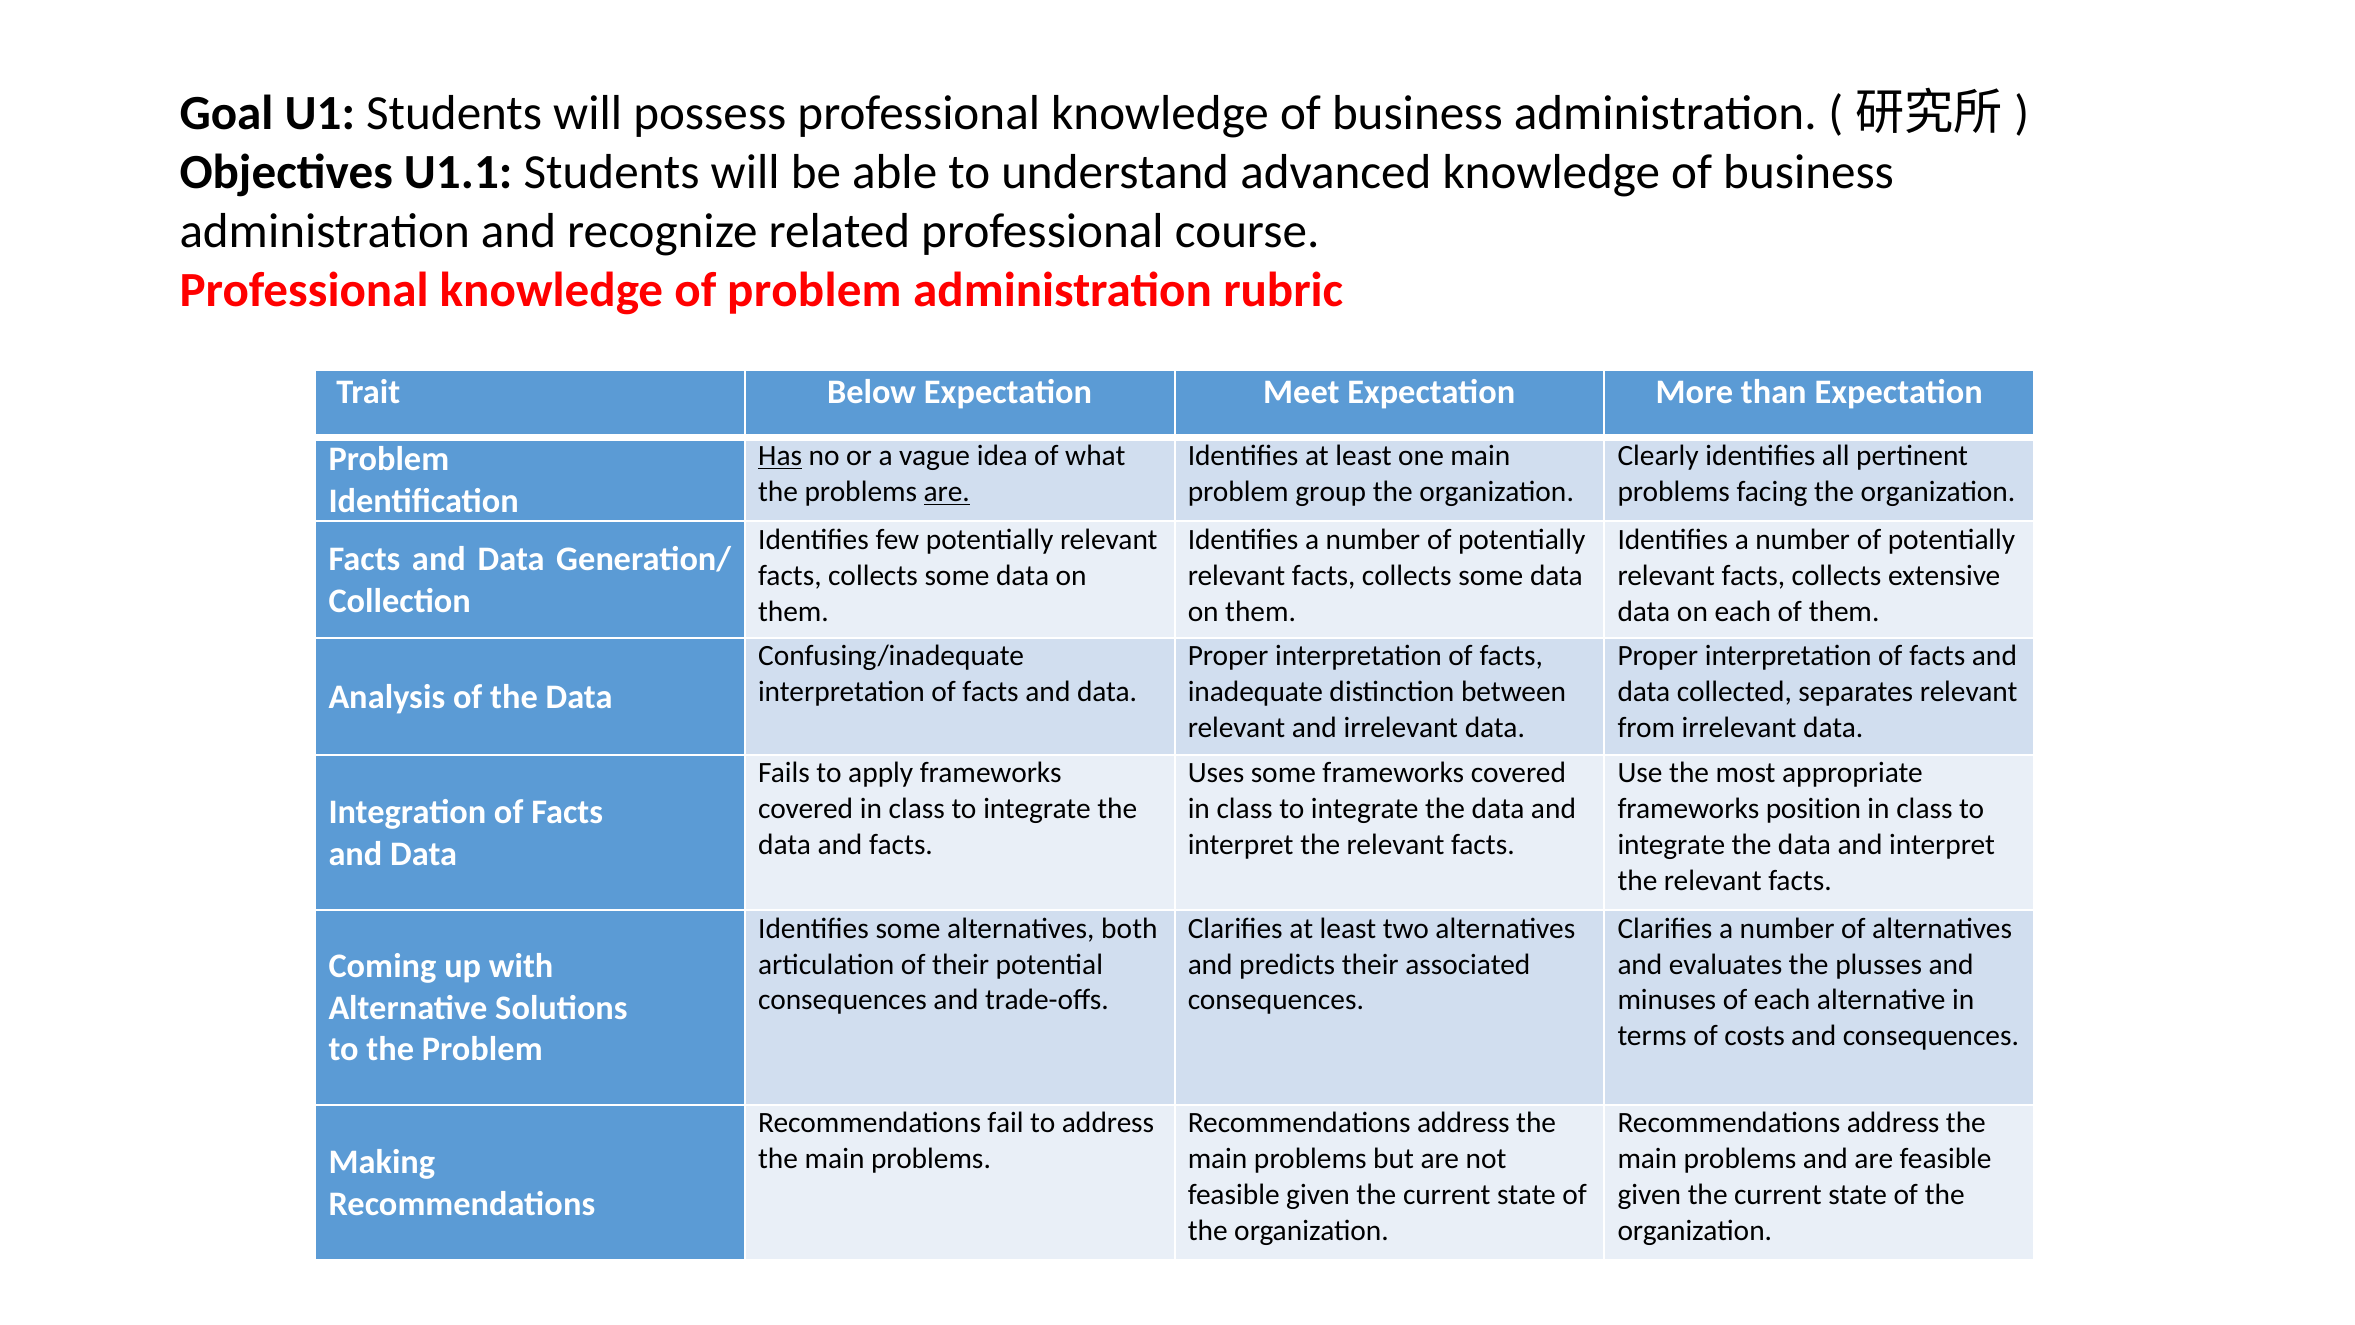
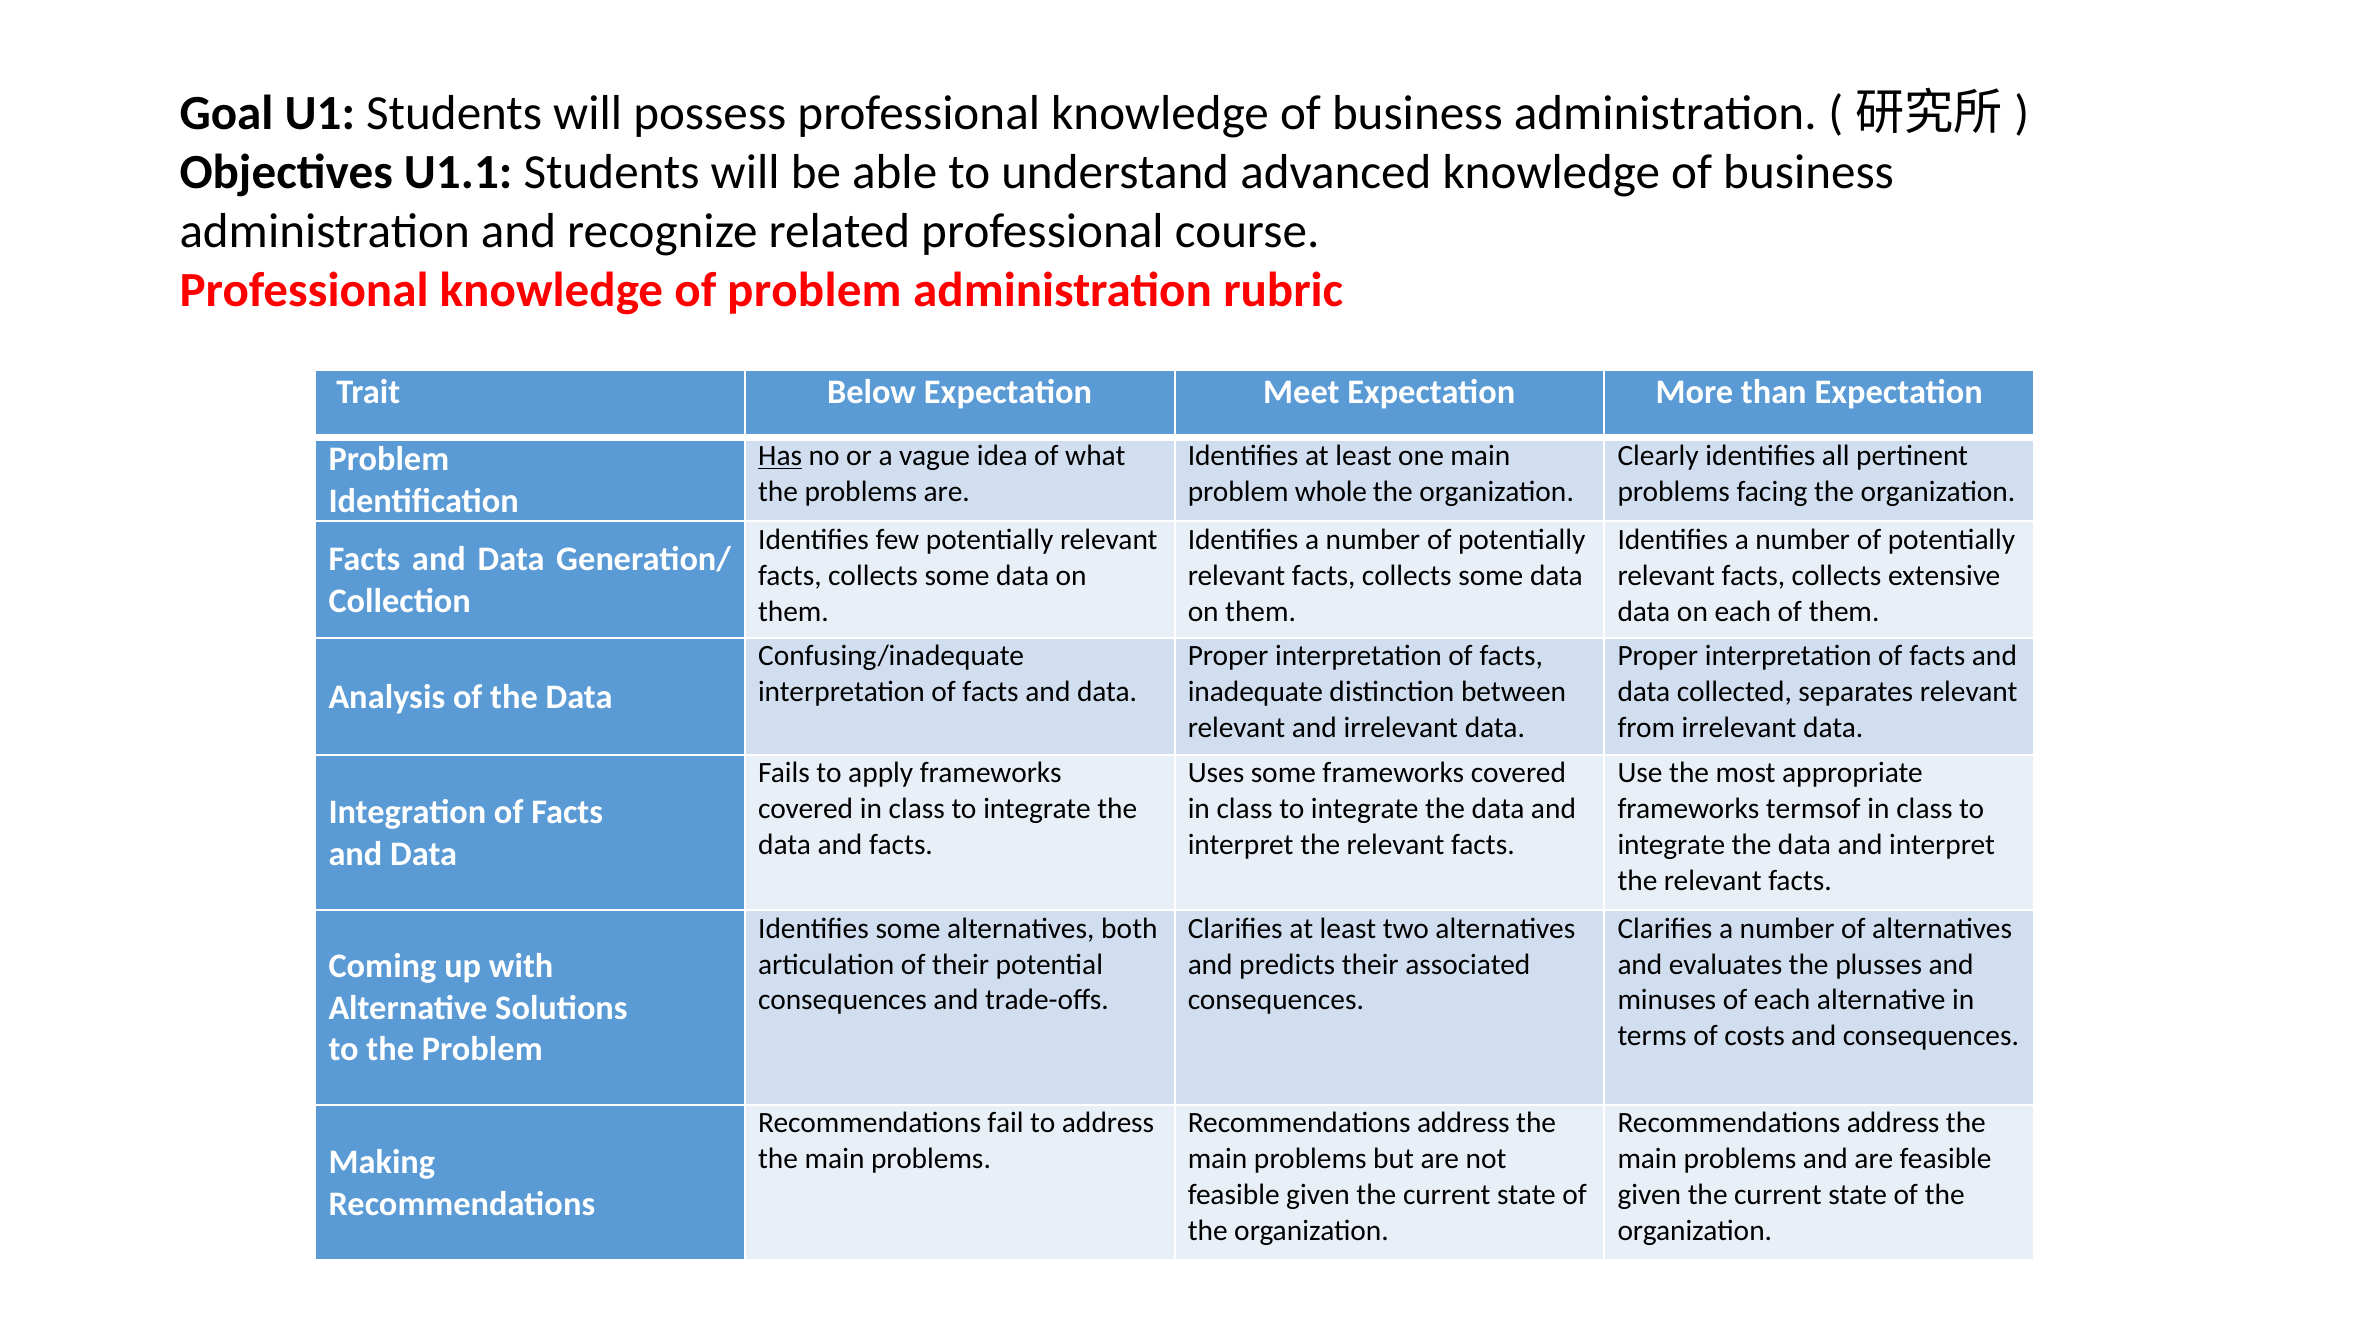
are at (947, 492) underline: present -> none
group: group -> whole
position: position -> termsof
